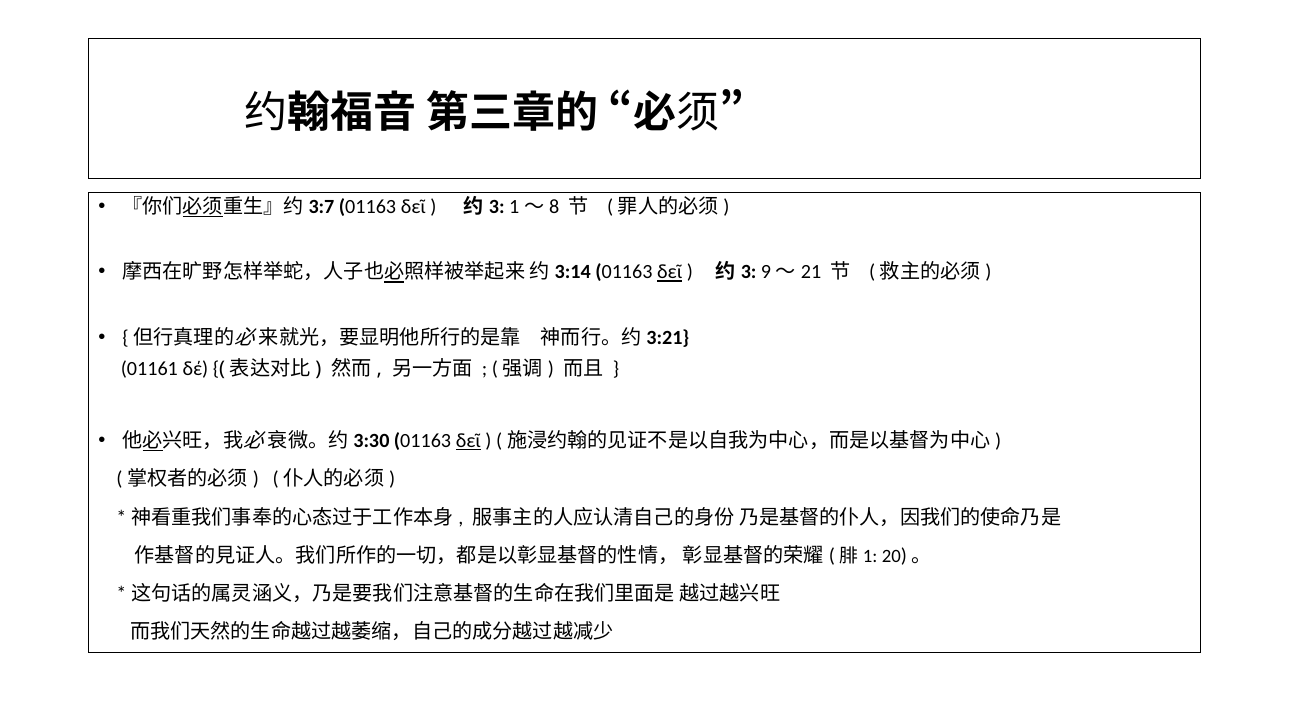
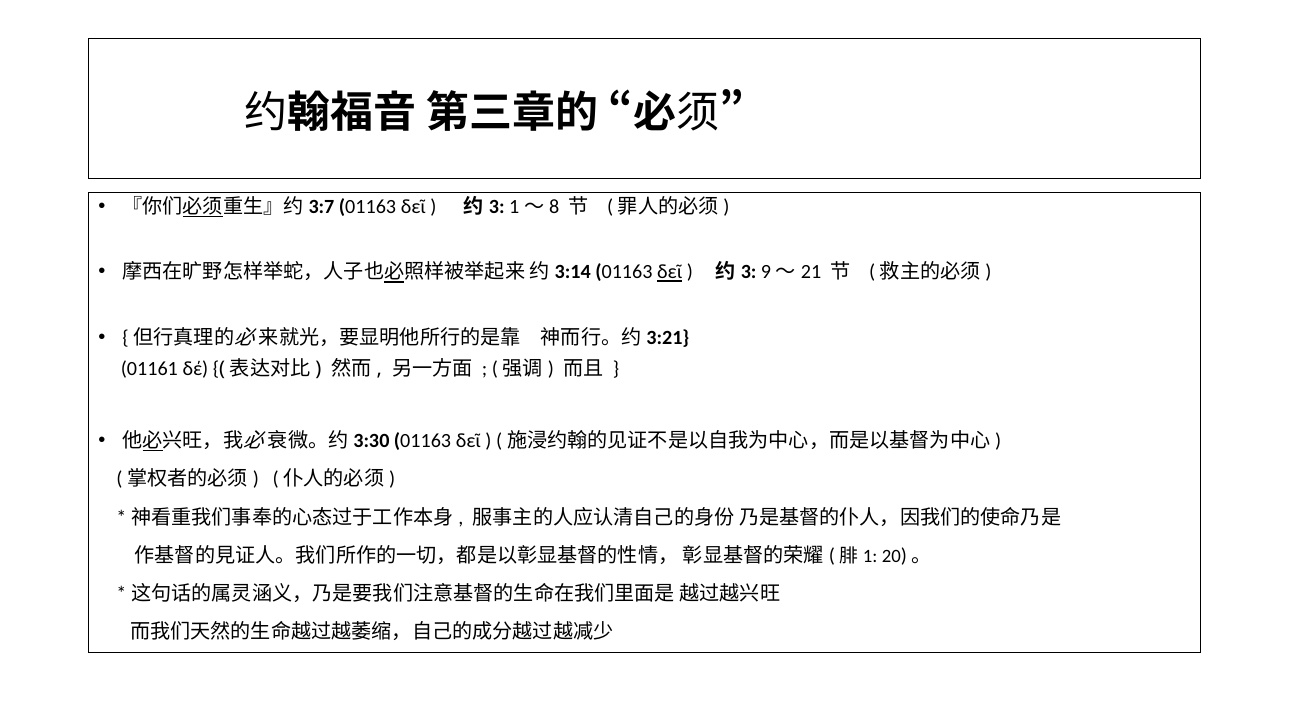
δεῖ at (468, 441) underline: present -> none
